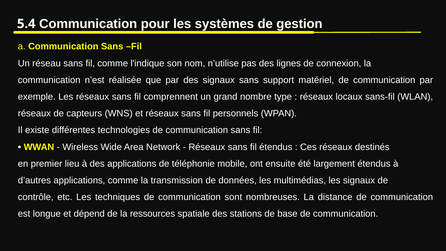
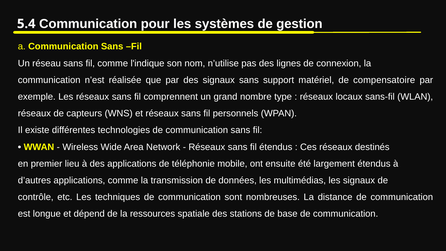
matériel de communication: communication -> compensatoire
